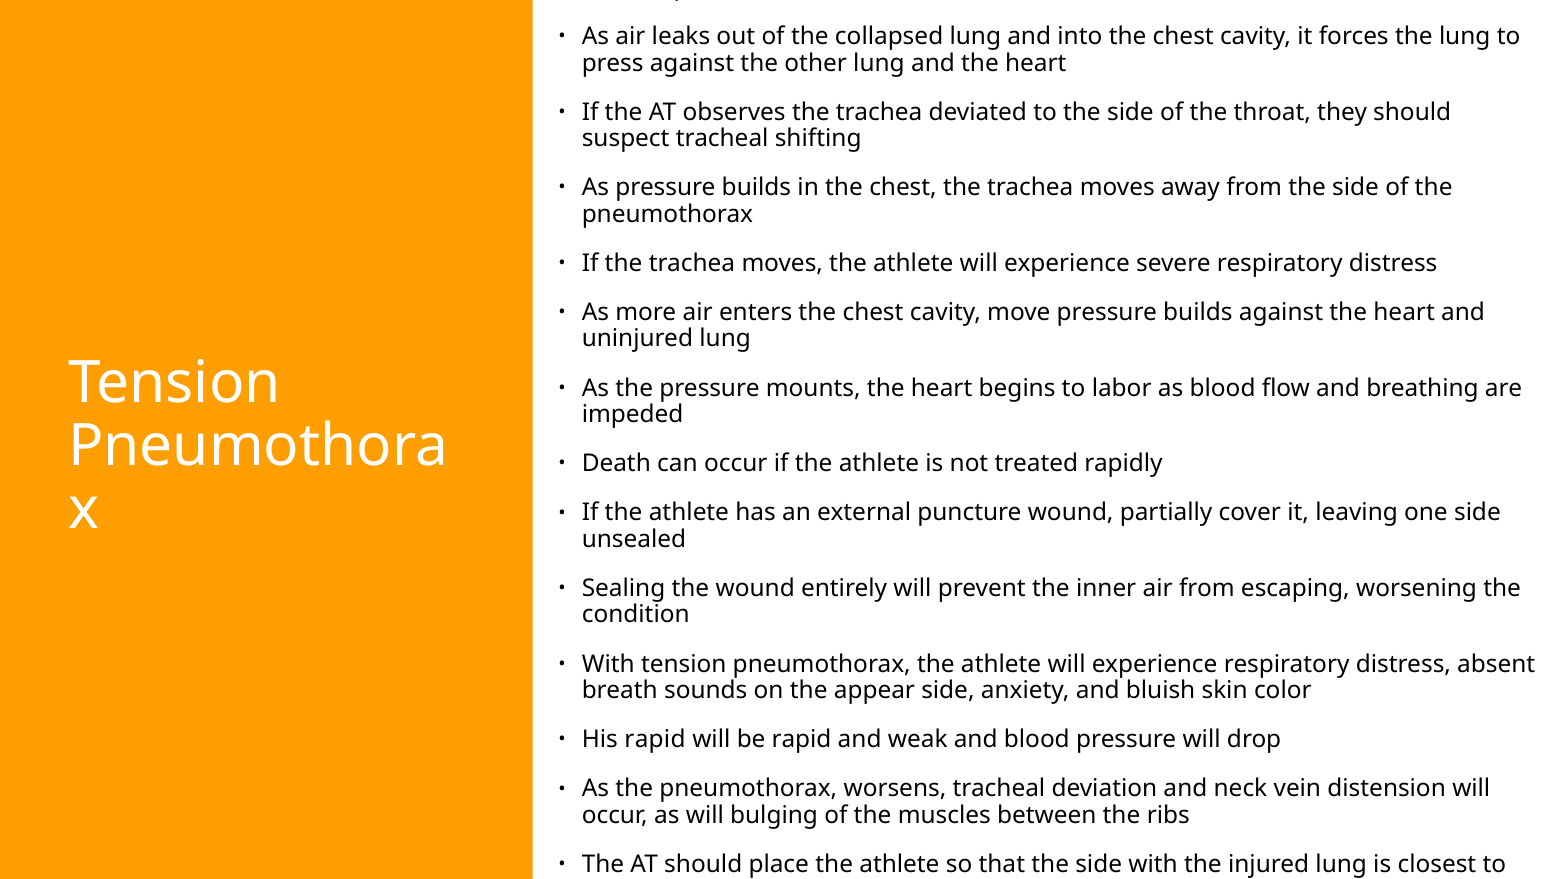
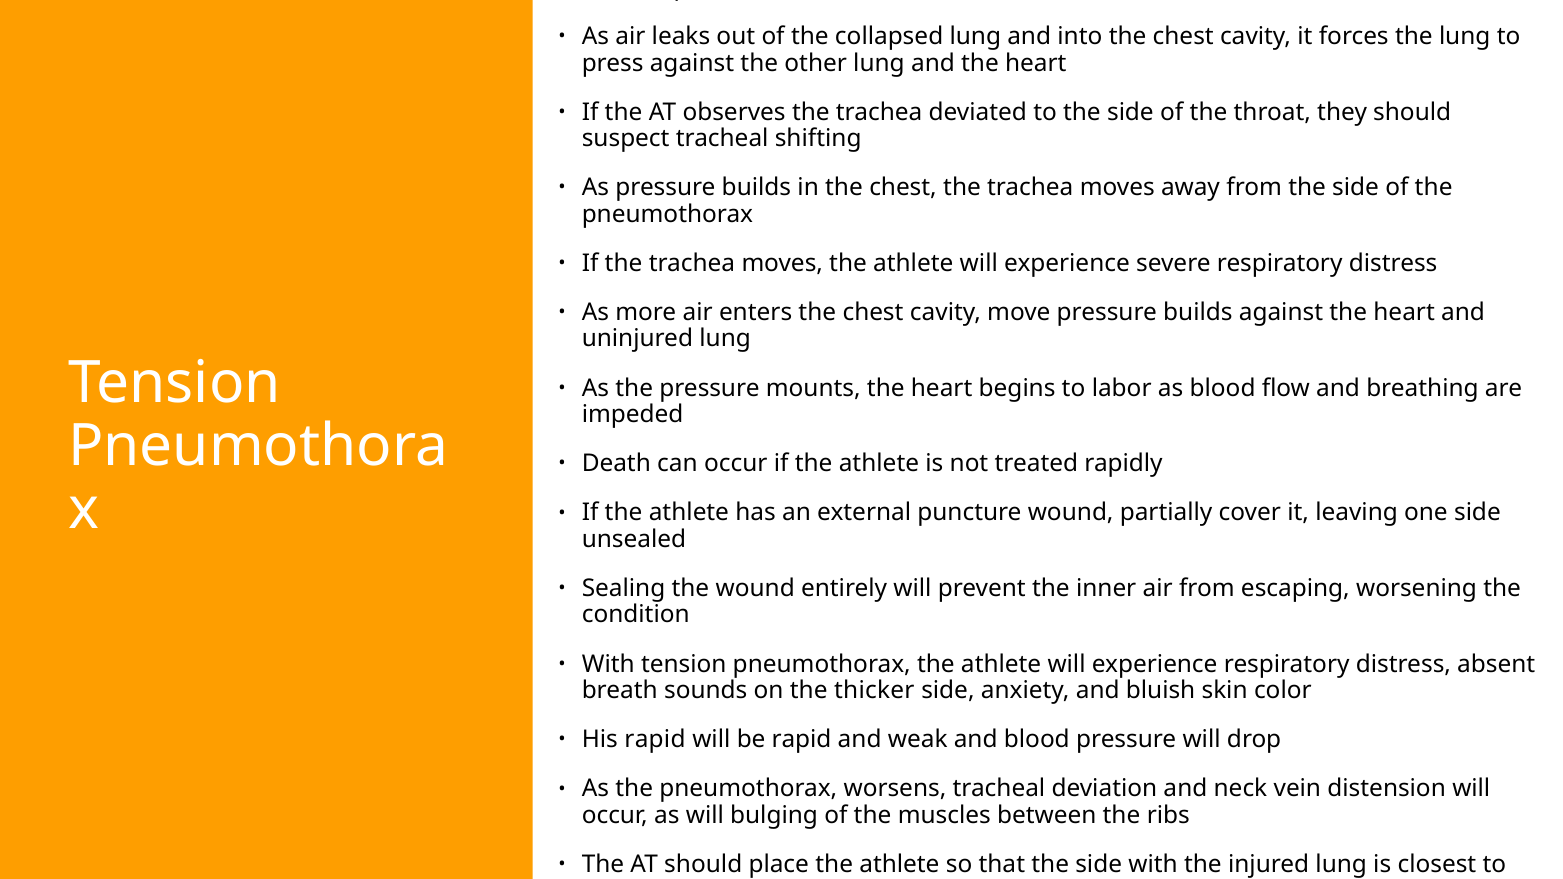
appear: appear -> thicker
